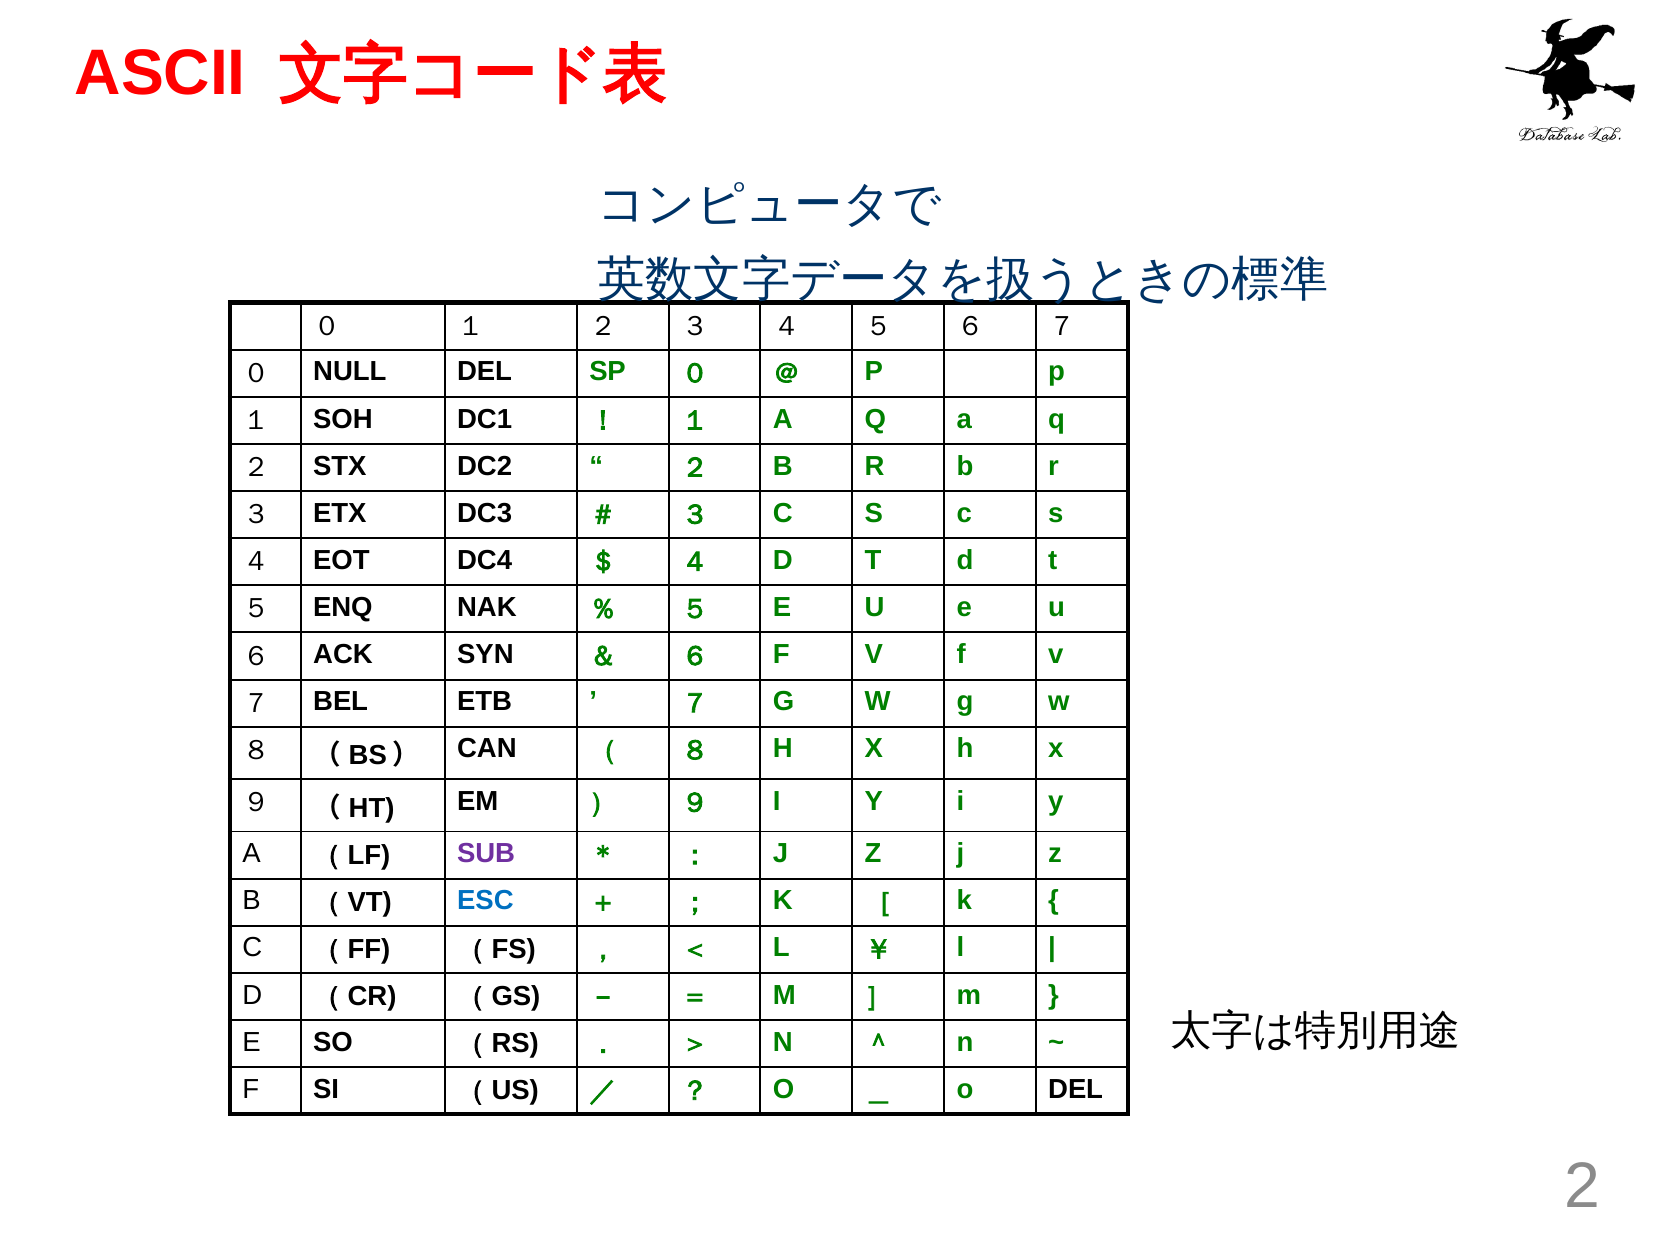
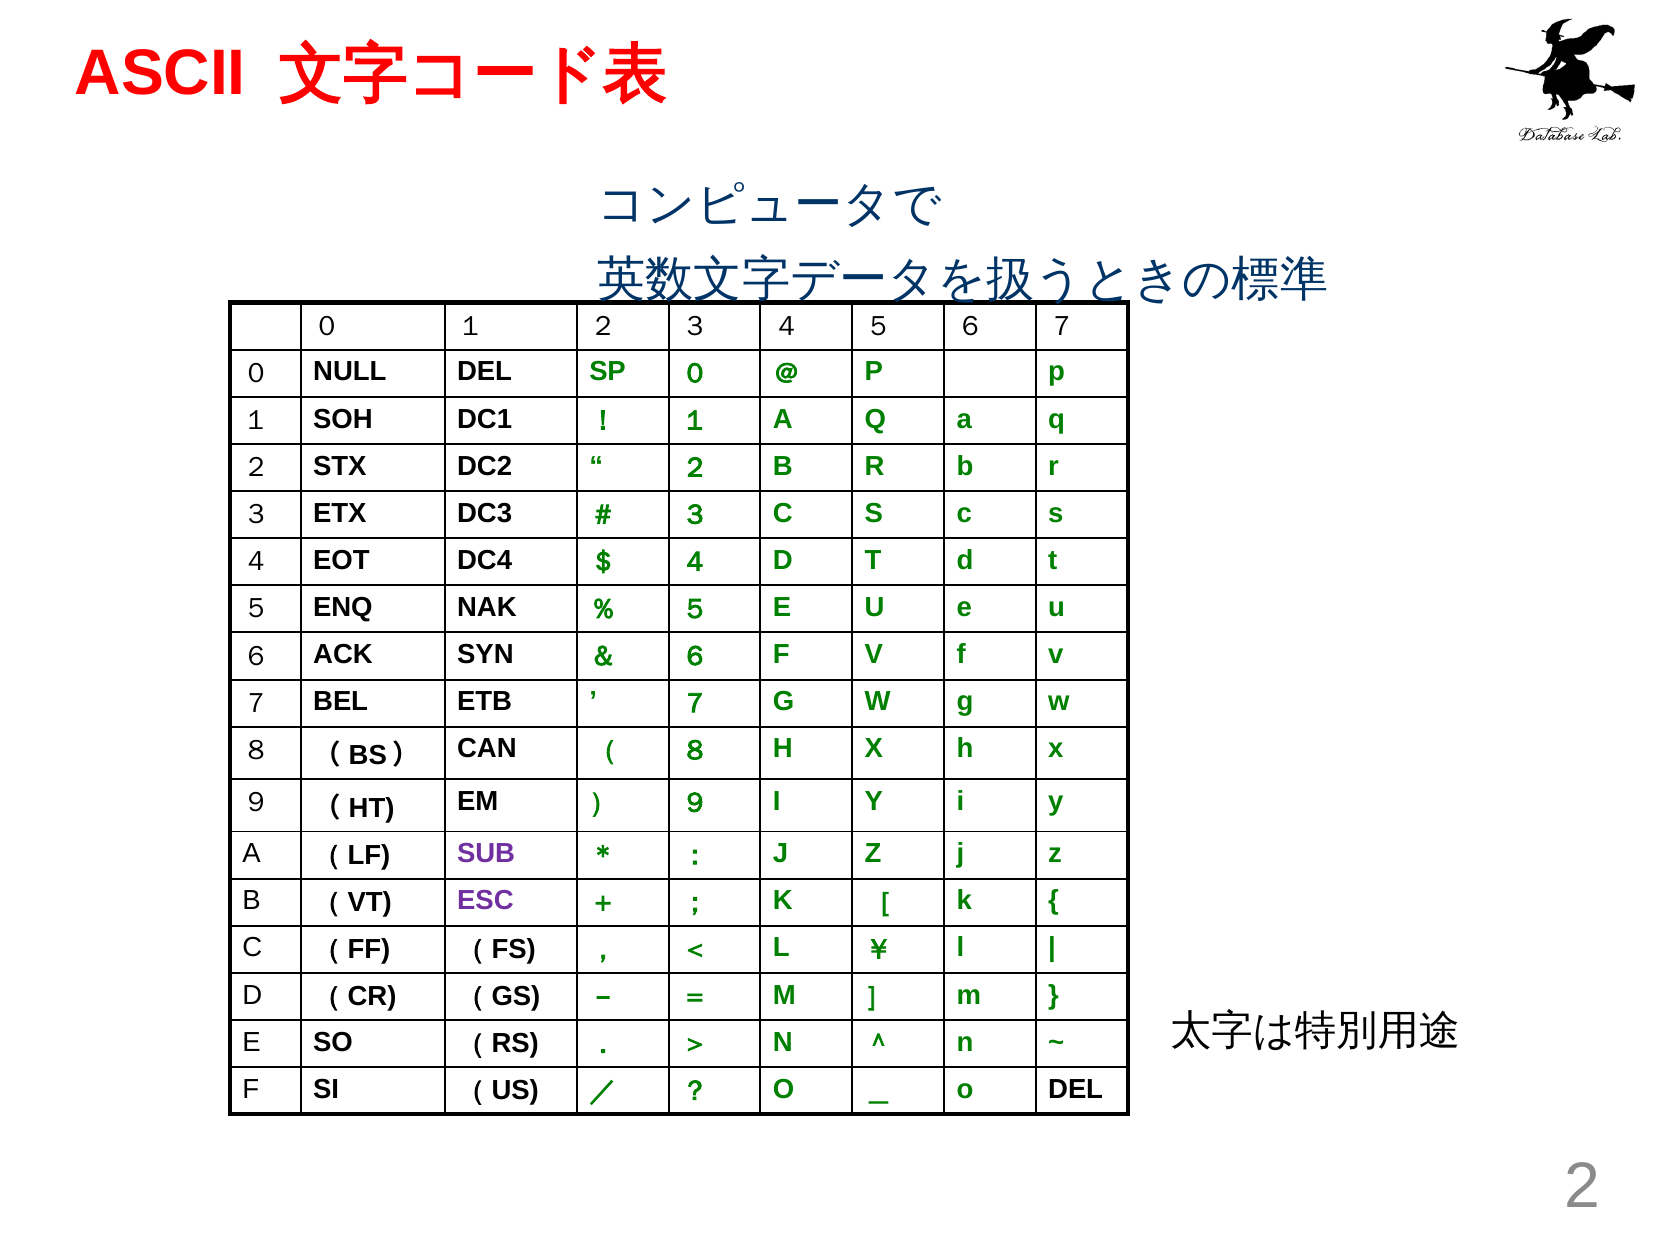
ESC colour: blue -> purple
